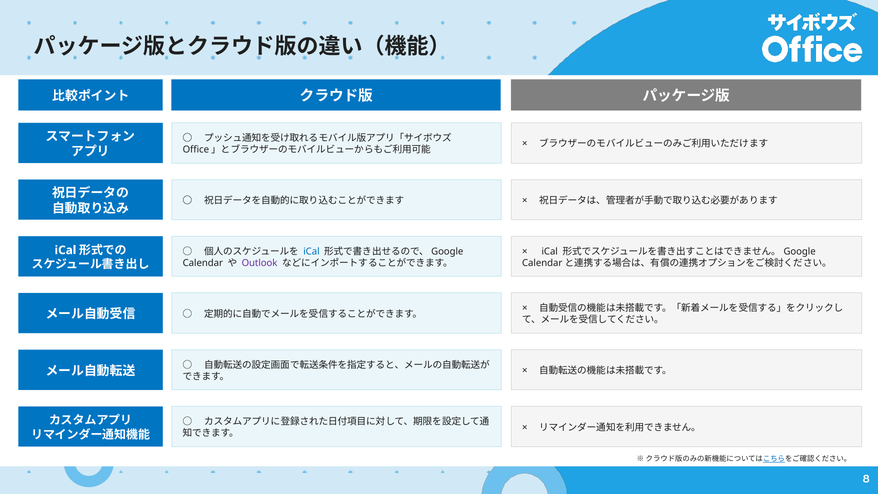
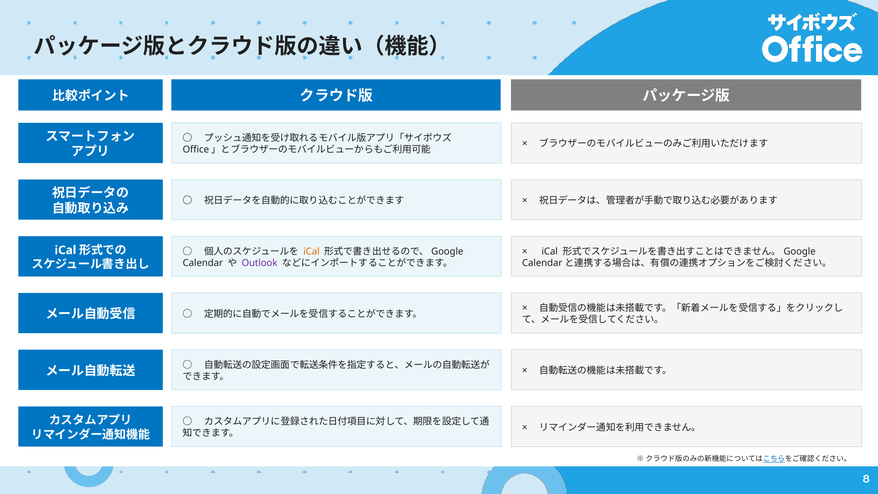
iCal at (311, 251) colour: blue -> orange
